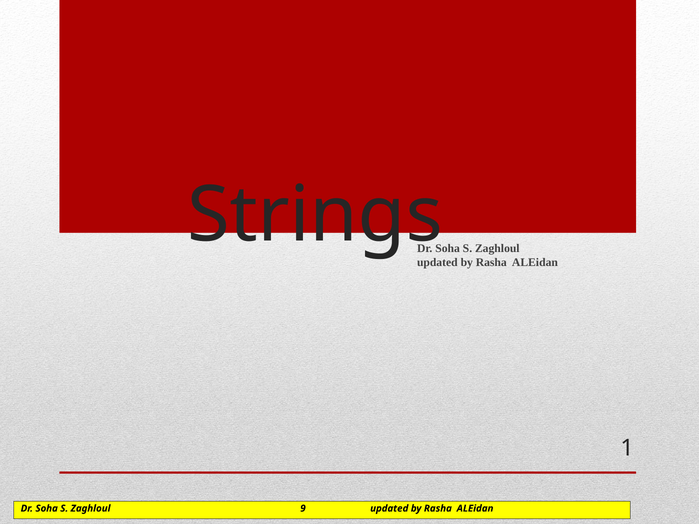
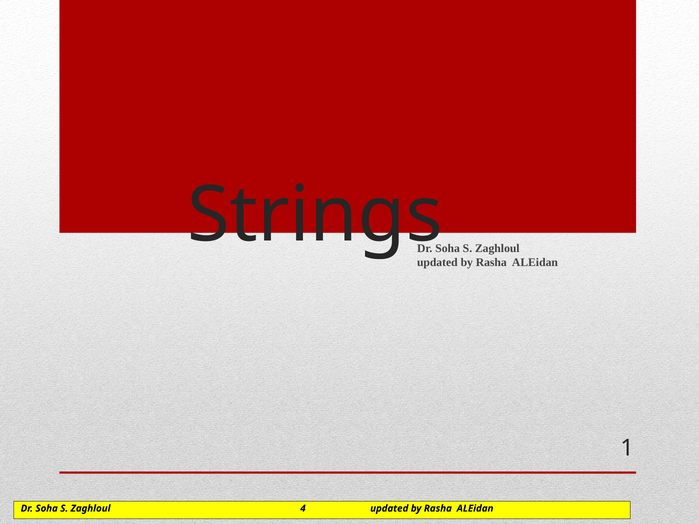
9: 9 -> 4
